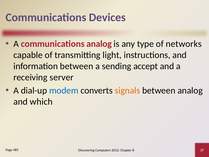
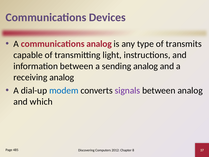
networks: networks -> transmits
sending accept: accept -> analog
receiving server: server -> analog
signals colour: orange -> purple
